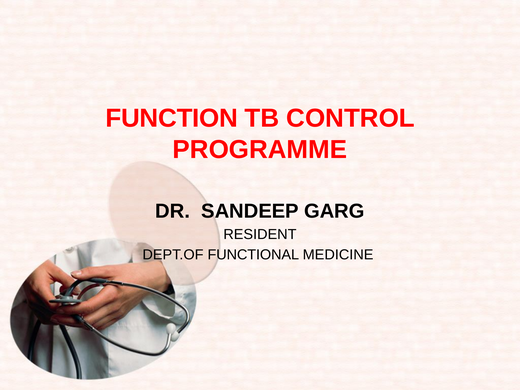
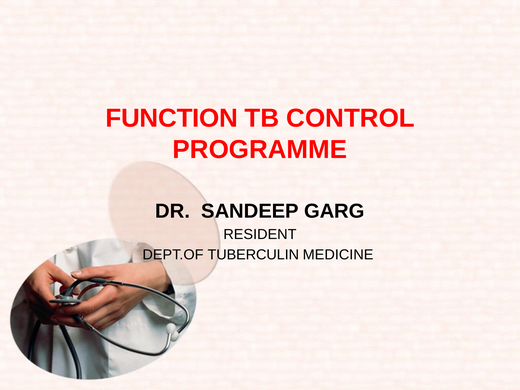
FUNCTIONAL: FUNCTIONAL -> TUBERCULIN
